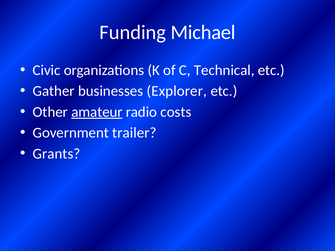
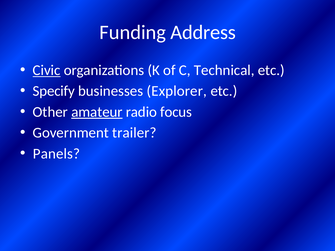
Michael: Michael -> Address
Civic underline: none -> present
Gather: Gather -> Specify
costs: costs -> focus
Grants: Grants -> Panels
